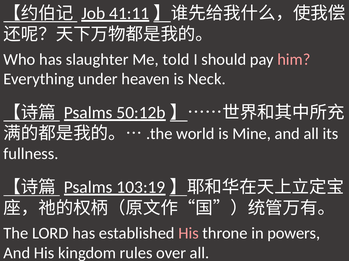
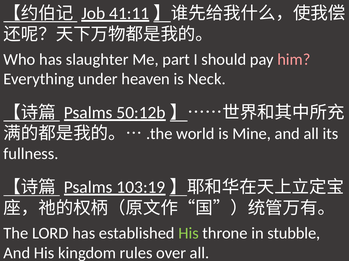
told: told -> part
His at (189, 234) colour: pink -> light green
powers: powers -> stubble
